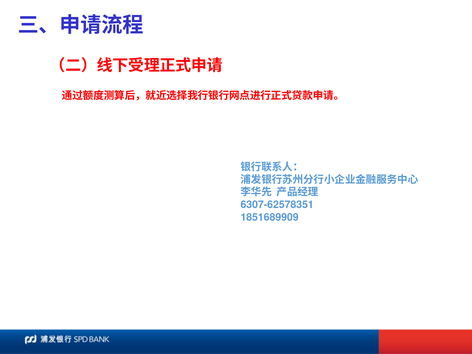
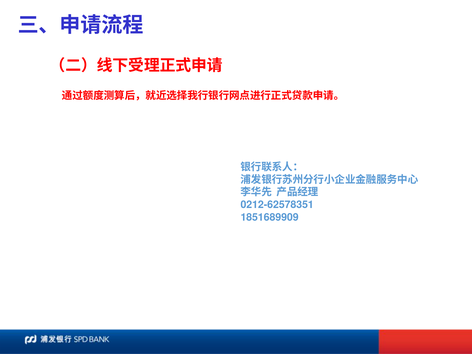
6307-62578351: 6307-62578351 -> 0212-62578351
